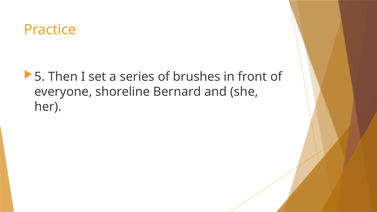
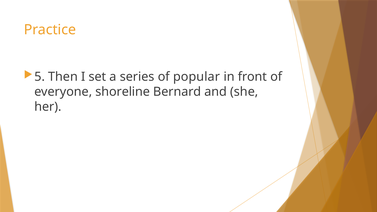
brushes: brushes -> popular
